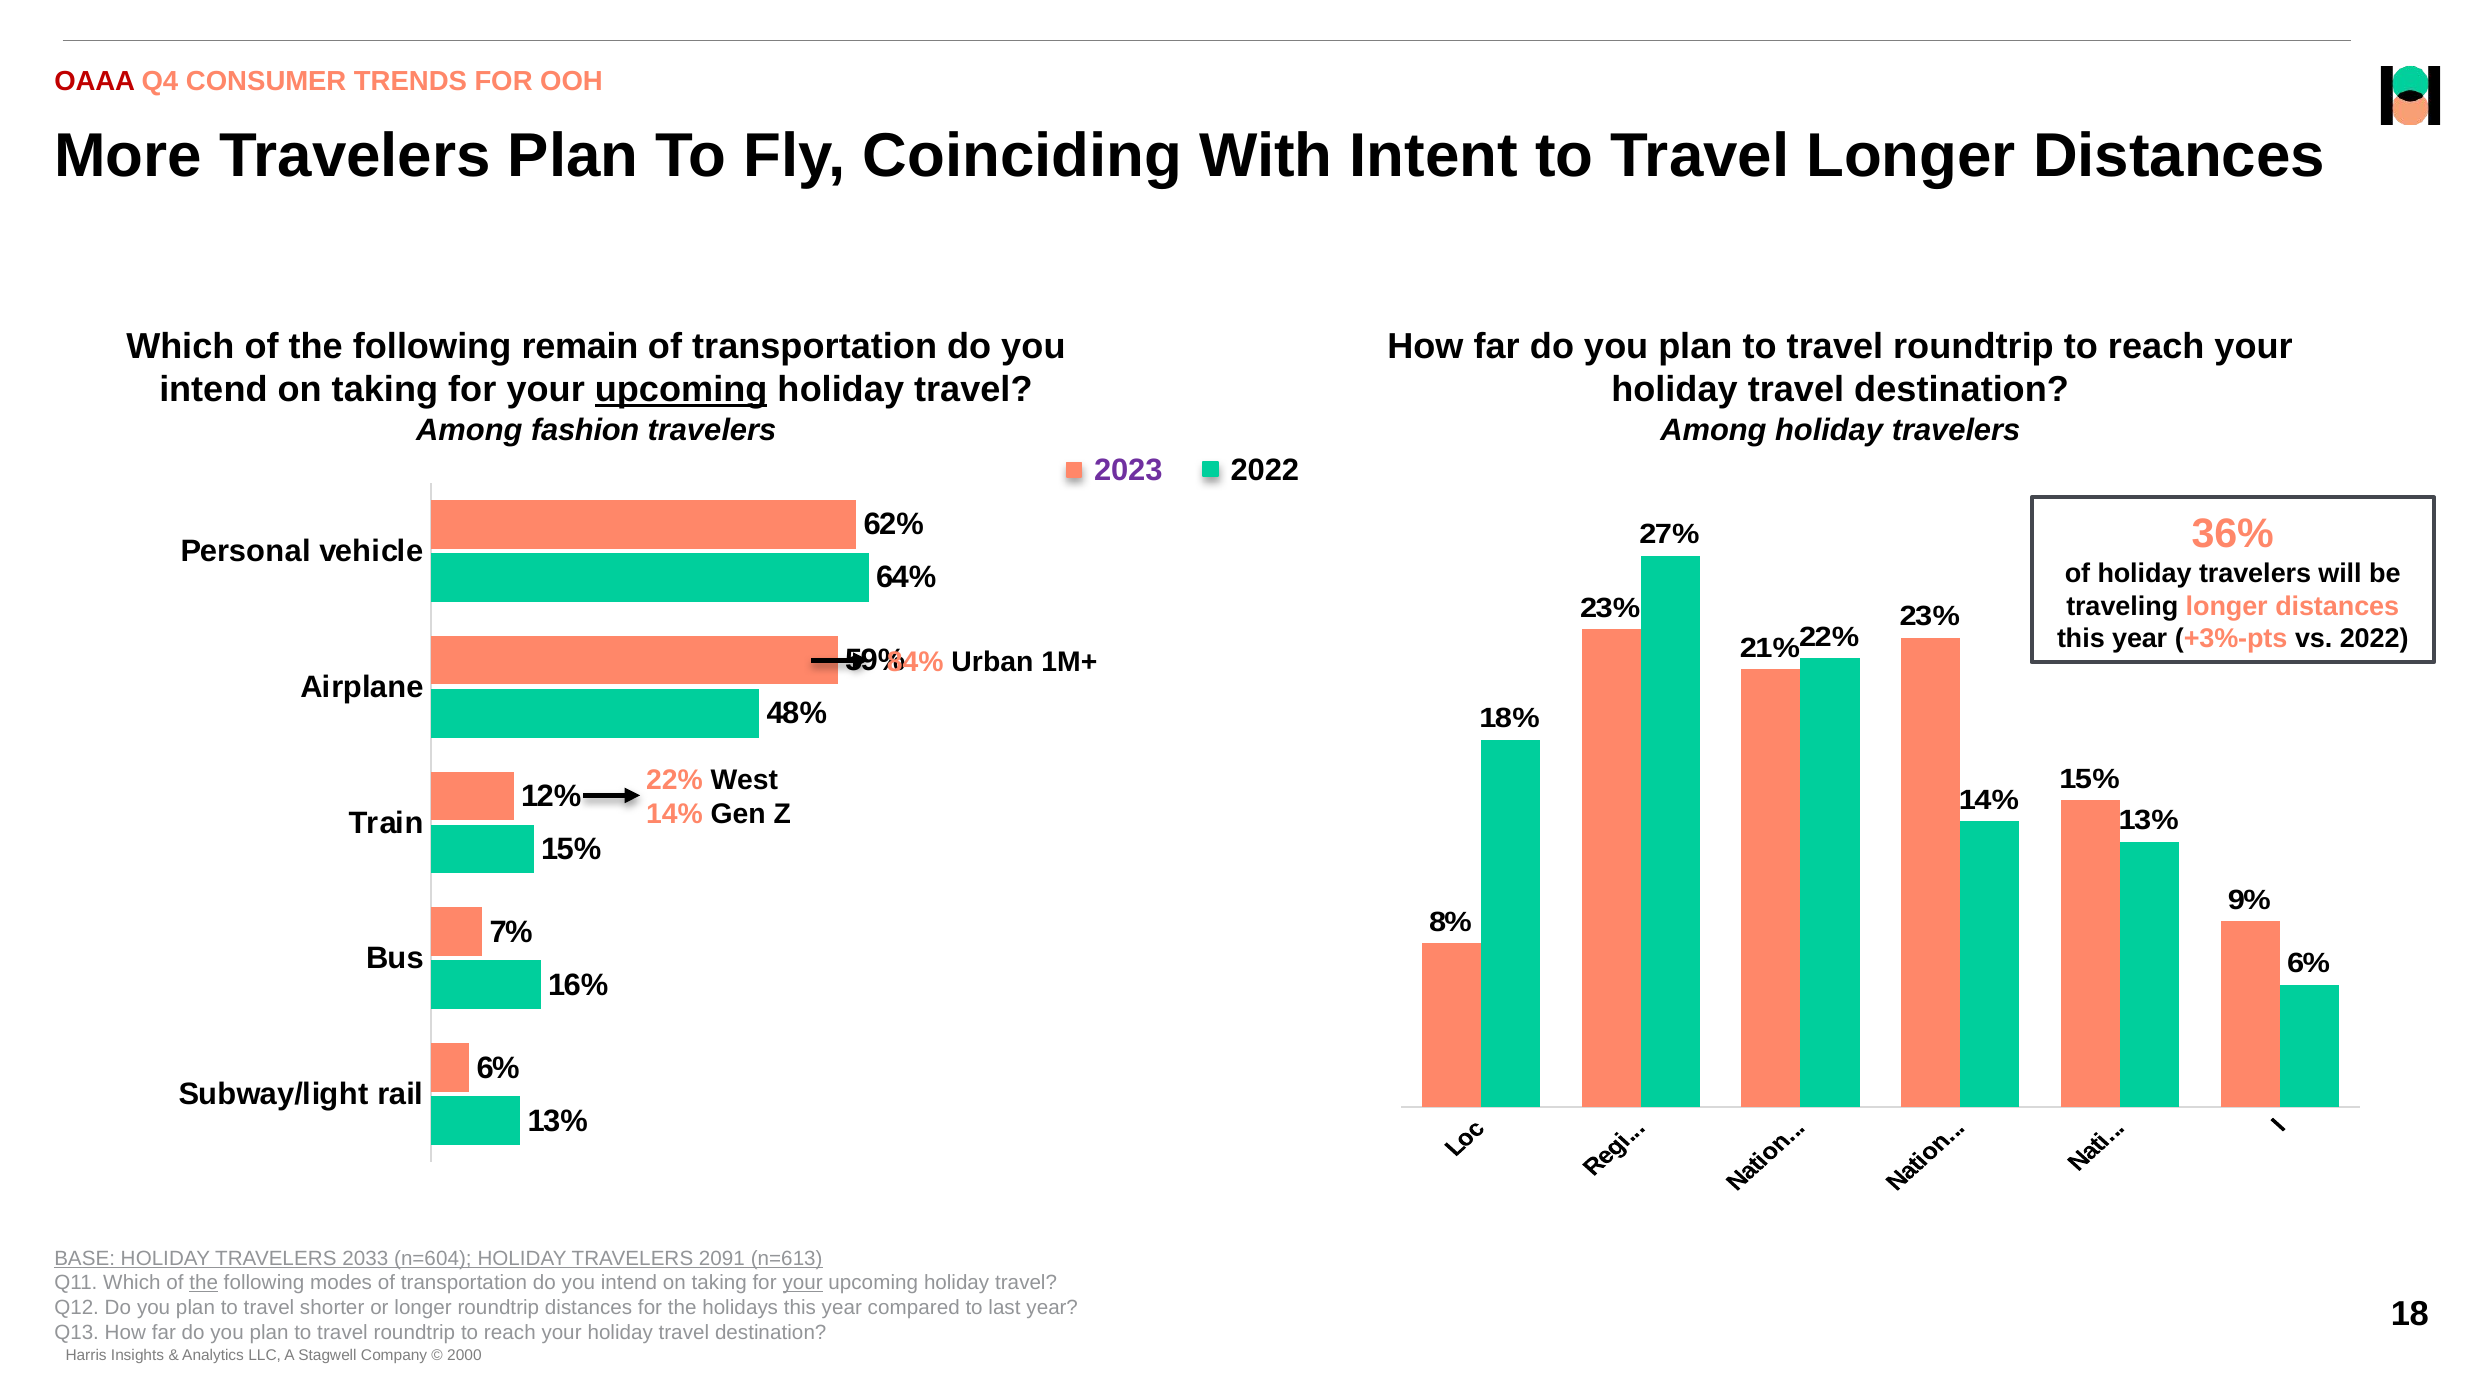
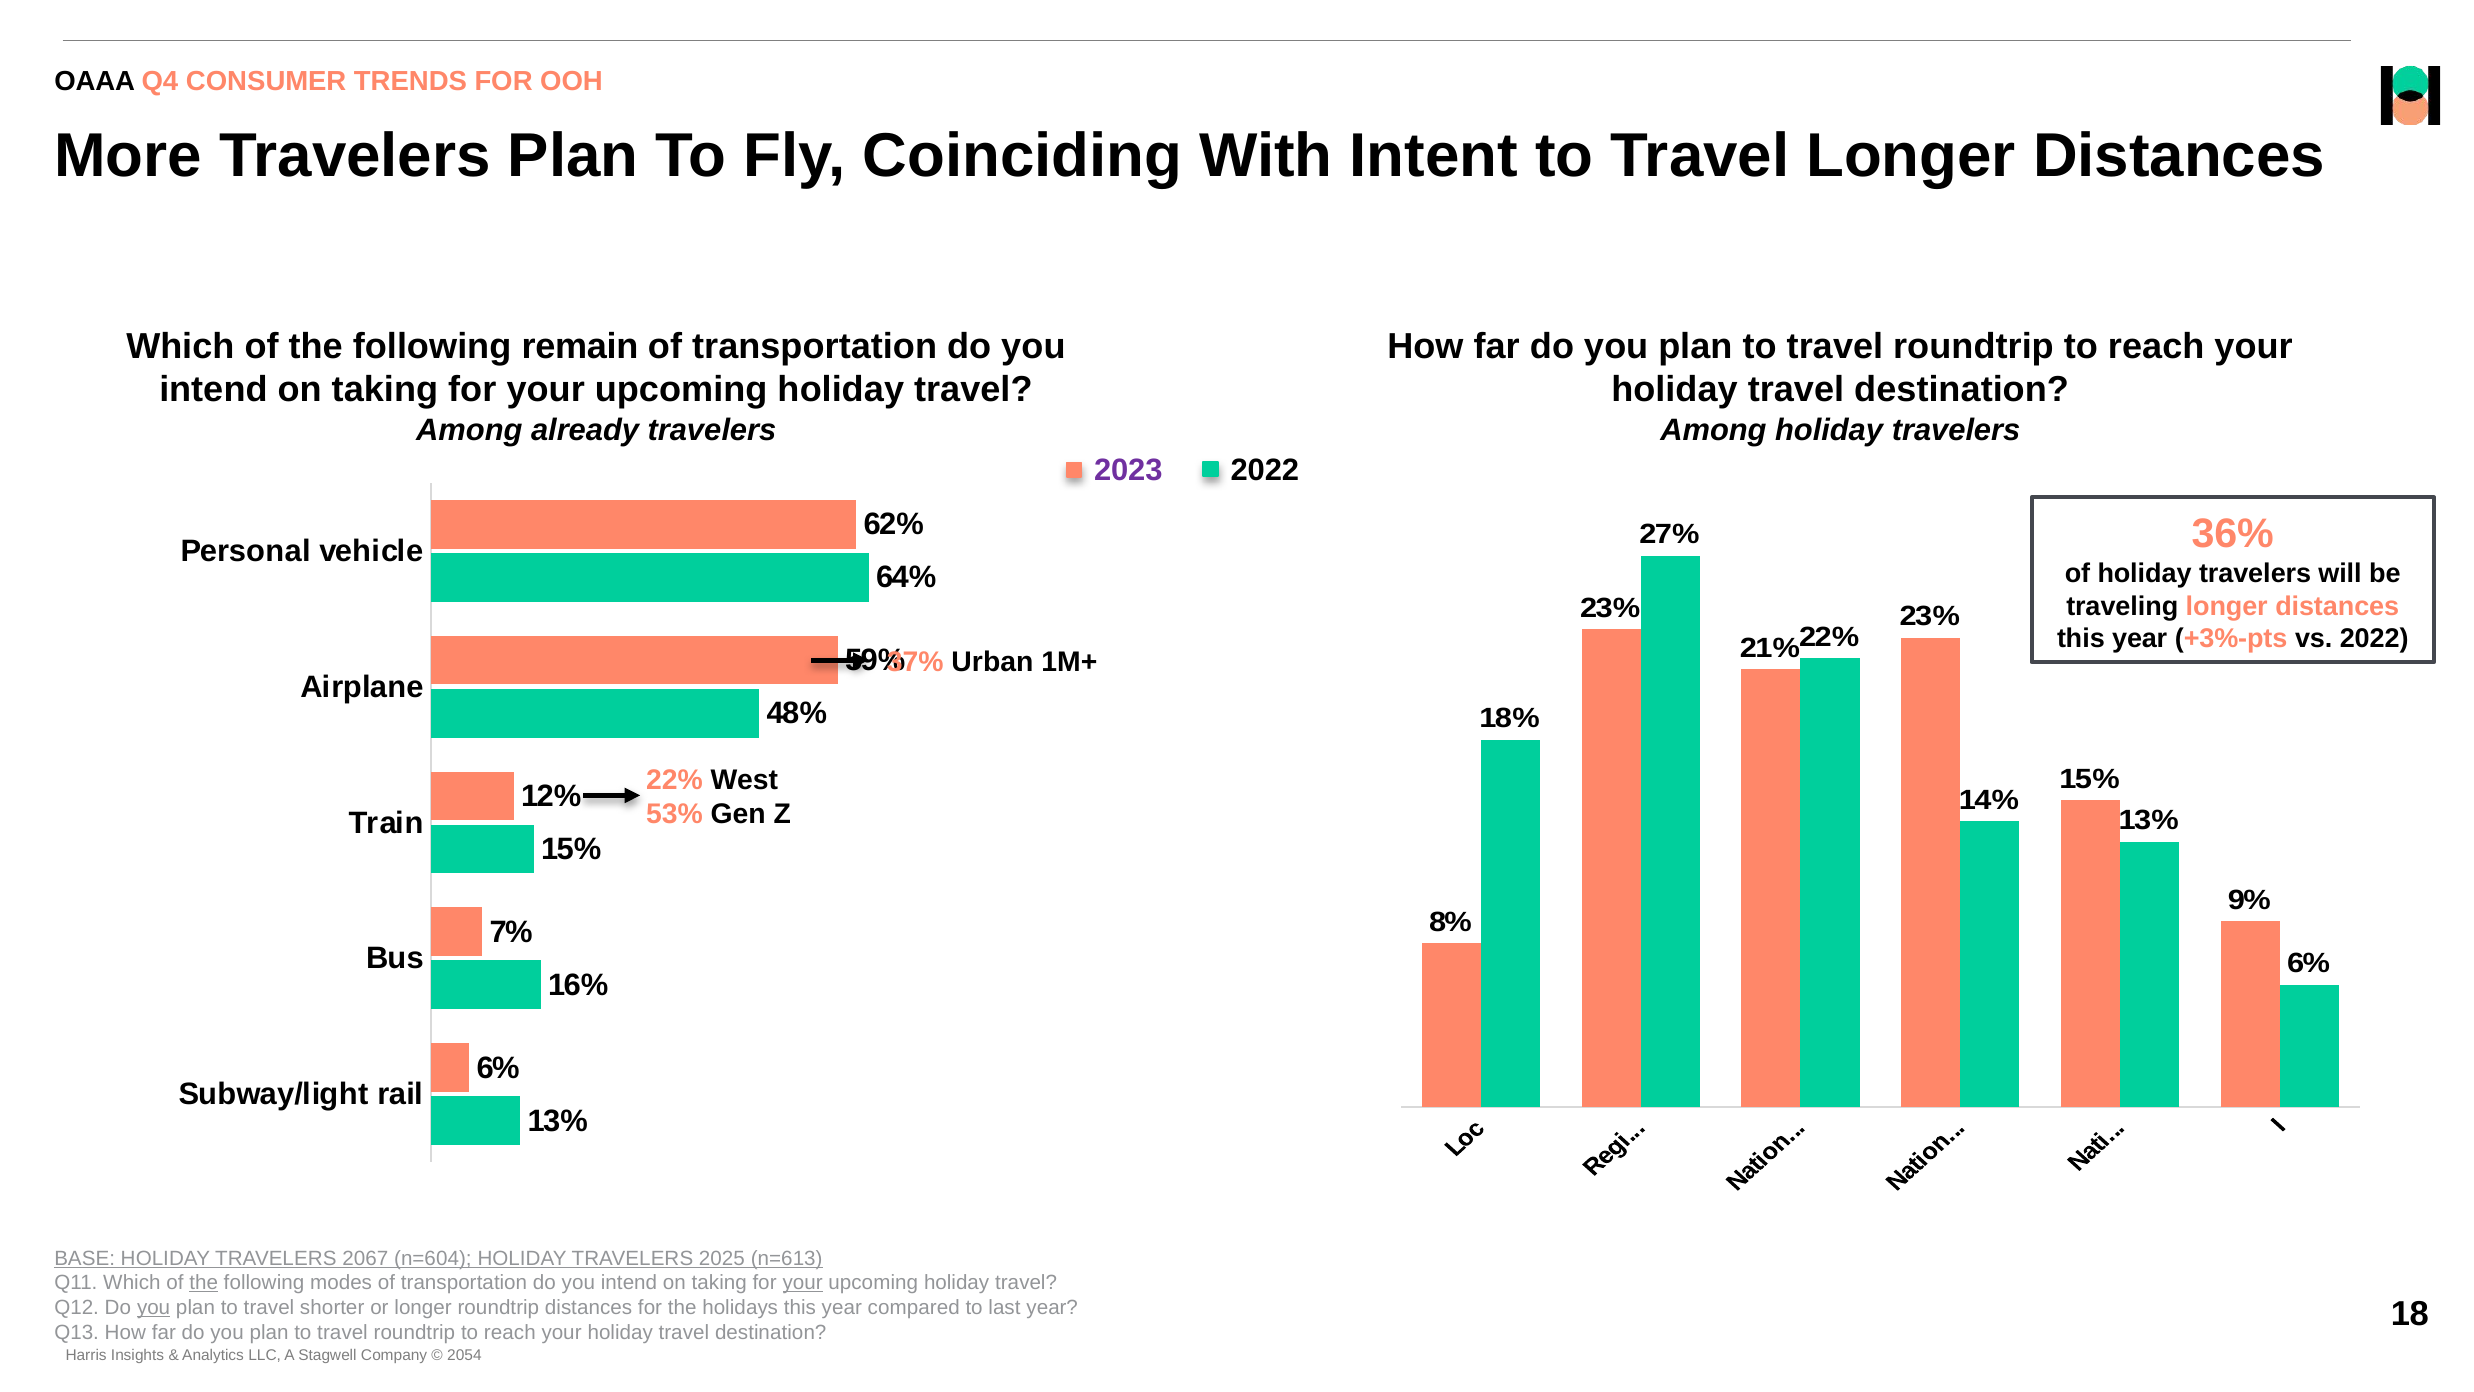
OAAA colour: red -> black
upcoming at (681, 390) underline: present -> none
fashion: fashion -> already
84%: 84% -> 37%
14% at (674, 814): 14% -> 53%
2033: 2033 -> 2067
2091: 2091 -> 2025
you at (154, 1307) underline: none -> present
2000: 2000 -> 2054
